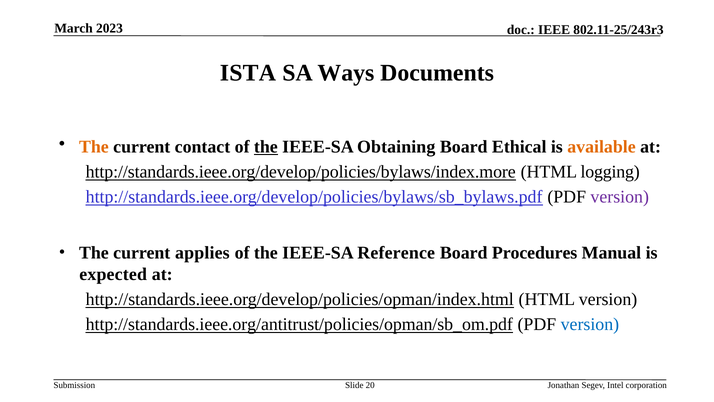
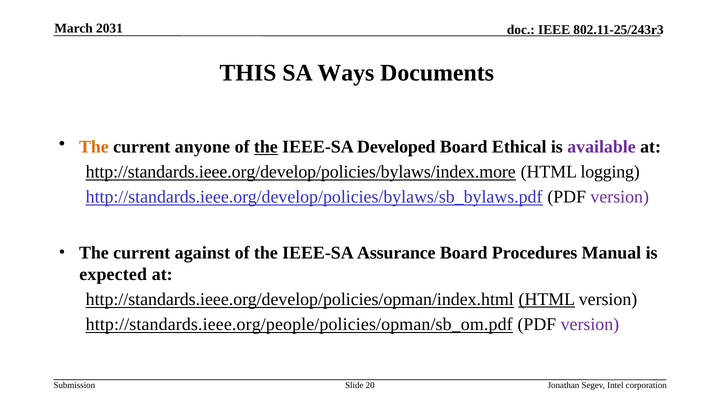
2023: 2023 -> 2031
ISTA: ISTA -> THIS
contact: contact -> anyone
Obtaining: Obtaining -> Developed
available colour: orange -> purple
applies: applies -> against
Reference: Reference -> Assurance
HTML at (547, 299) underline: none -> present
http://standards.ieee.org/antitrust/policies/opman/sb_om.pdf: http://standards.ieee.org/antitrust/policies/opman/sb_om.pdf -> http://standards.ieee.org/people/policies/opman/sb_om.pdf
version at (590, 324) colour: blue -> purple
